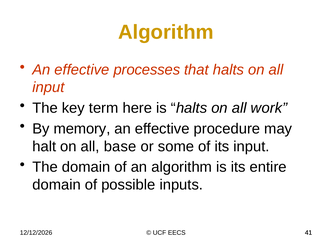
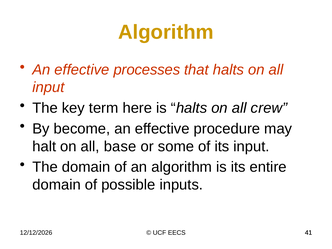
work: work -> crew
memory: memory -> become
